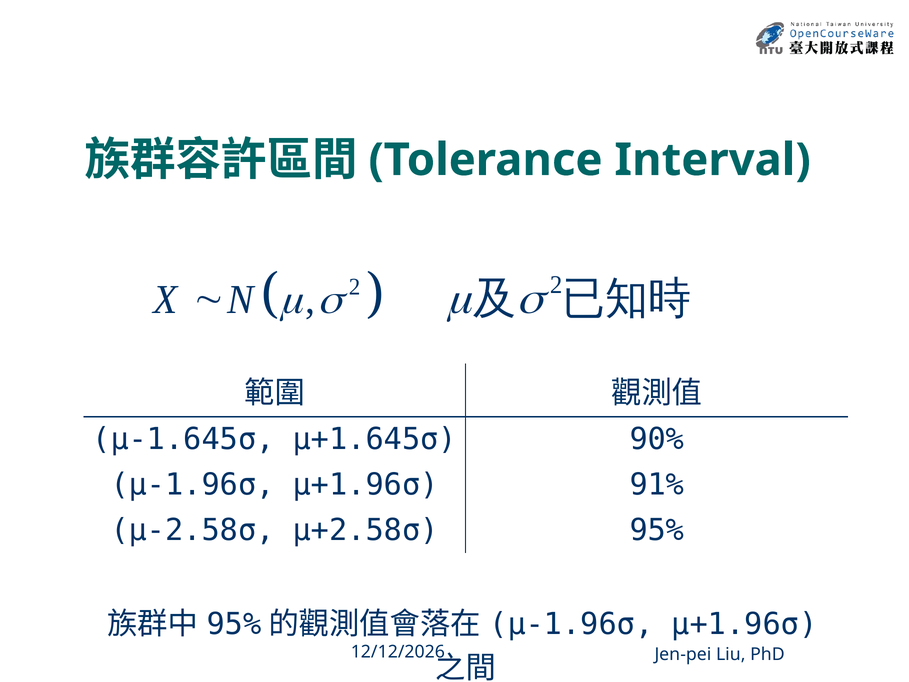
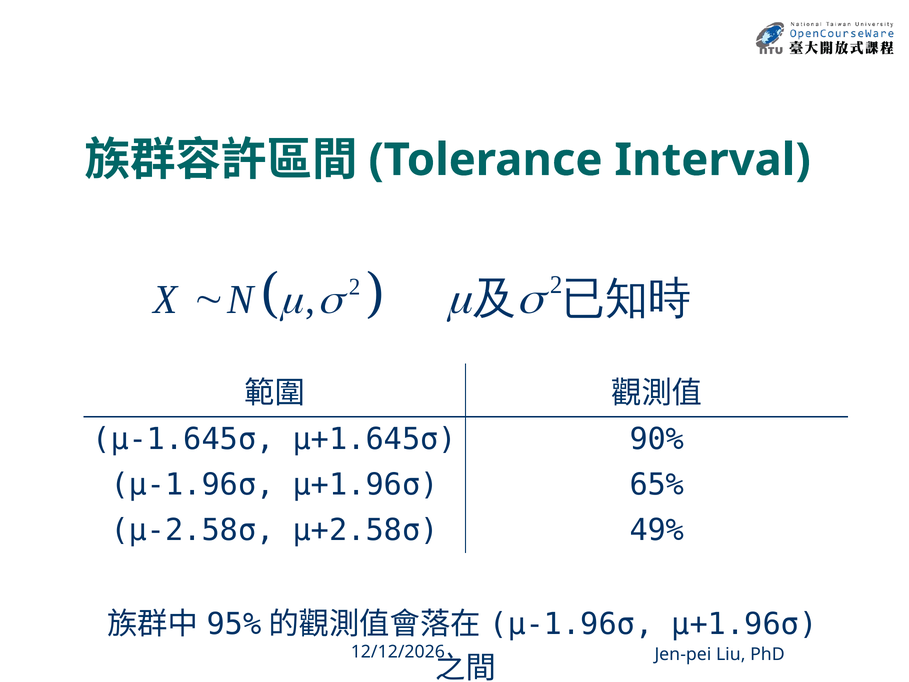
91%: 91% -> 65%
95%: 95% -> 49%
